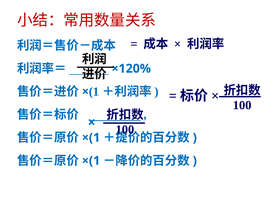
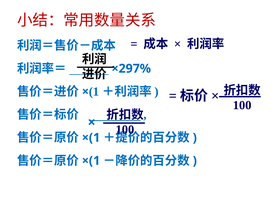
×120%: ×120% -> ×297%
